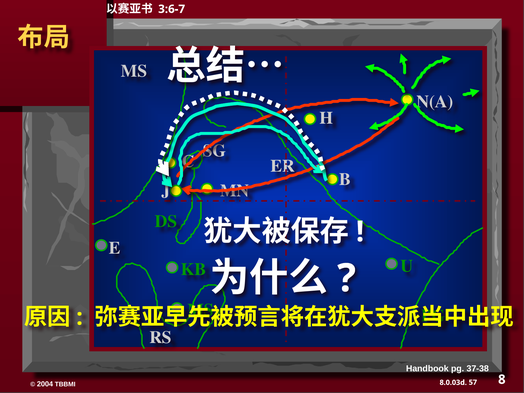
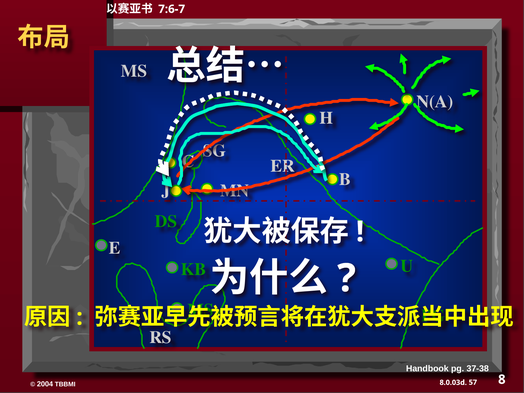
3:6-7: 3:6-7 -> 7:6-7
